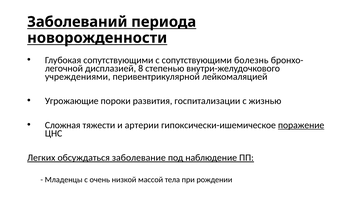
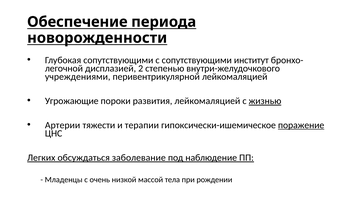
Заболеваний: Заболеваний -> Обеспечение
болезнь: болезнь -> институт
8: 8 -> 2
развития госпитализации: госпитализации -> лейкомаляцией
жизнью underline: none -> present
Сложная: Сложная -> Артерии
артерии: артерии -> терапии
